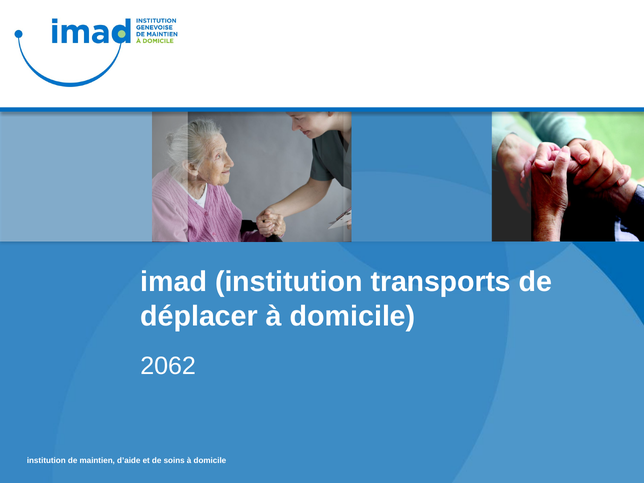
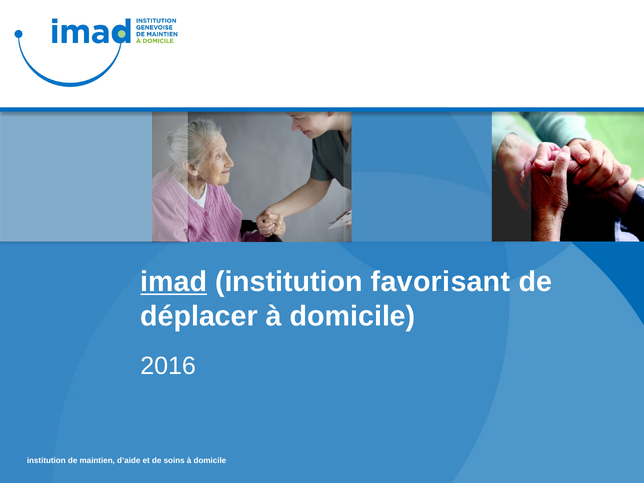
imad underline: none -> present
transports: transports -> favorisant
2062: 2062 -> 2016
